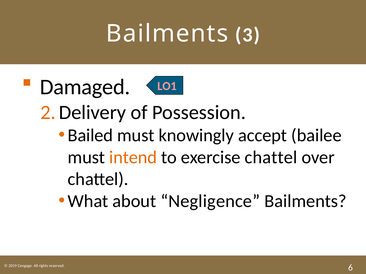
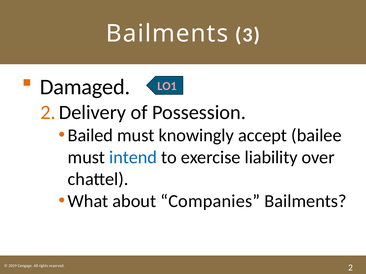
intend colour: orange -> blue
exercise chattel: chattel -> liability
Negligence: Negligence -> Companies
6: 6 -> 2
